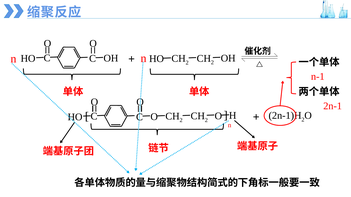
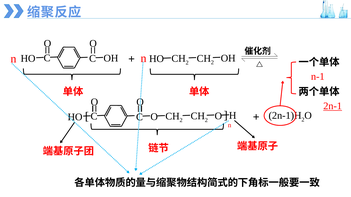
2n-1 underline: none -> present
